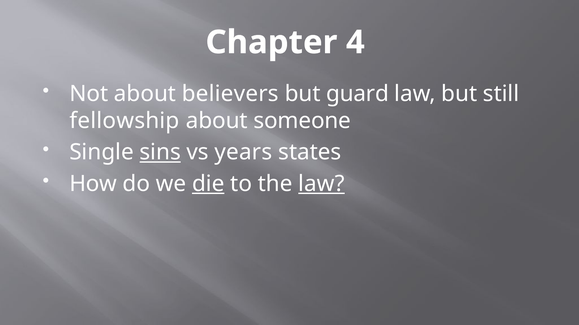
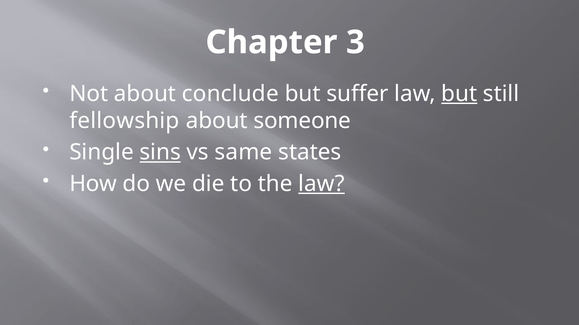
4: 4 -> 3
believers: believers -> conclude
guard: guard -> suffer
but at (459, 94) underline: none -> present
years: years -> same
die underline: present -> none
